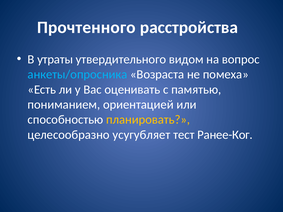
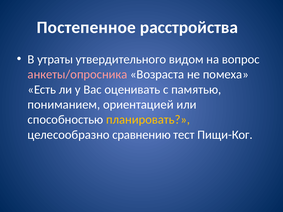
Прочтенного: Прочтенного -> Постепенное
анкеты/опросника colour: light blue -> pink
усугубляет: усугубляет -> сравнению
Ранее-Ког: Ранее-Ког -> Пищи-Ког
